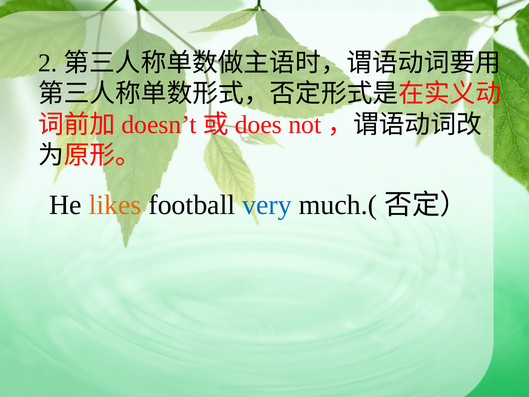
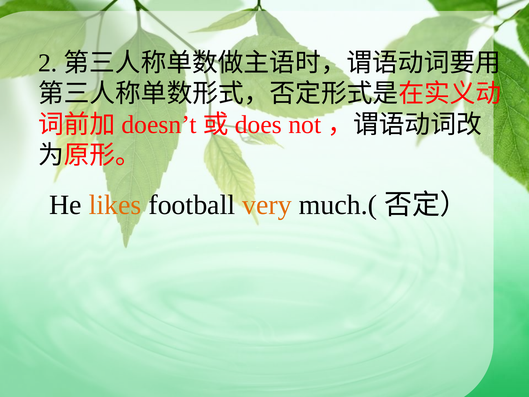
very colour: blue -> orange
